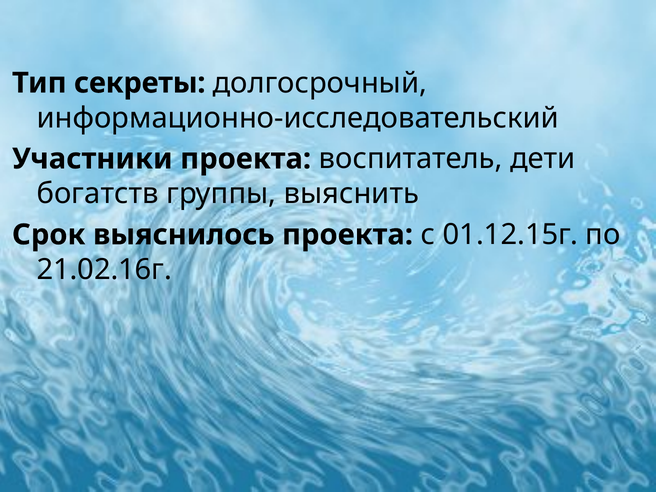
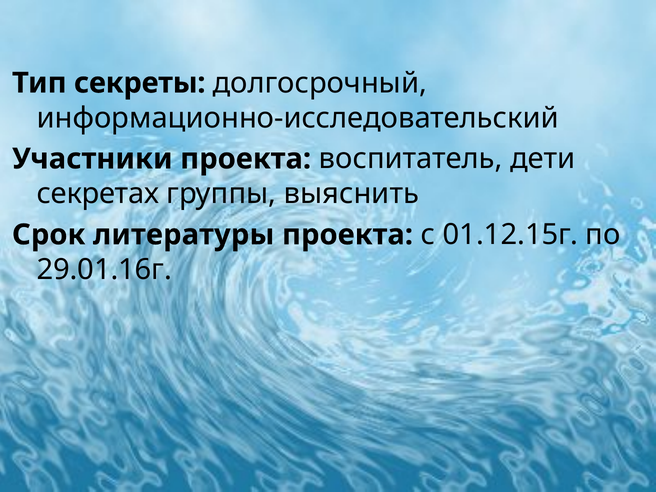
богатств: богатств -> секретах
выяснилось: выяснилось -> литературы
21.02.16г: 21.02.16г -> 29.01.16г
